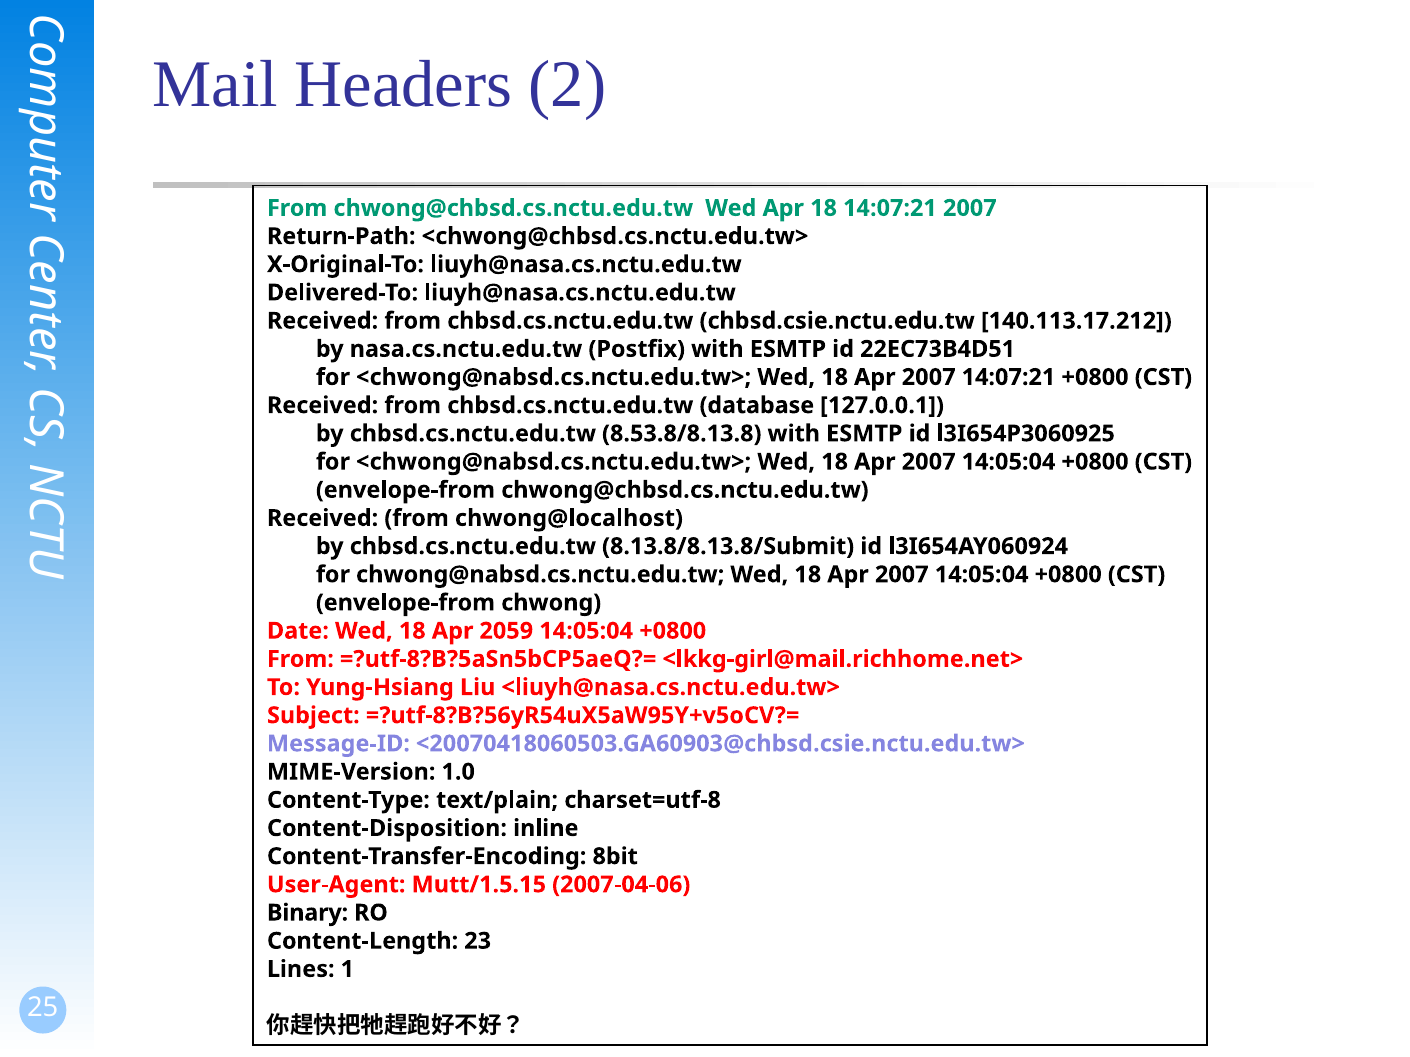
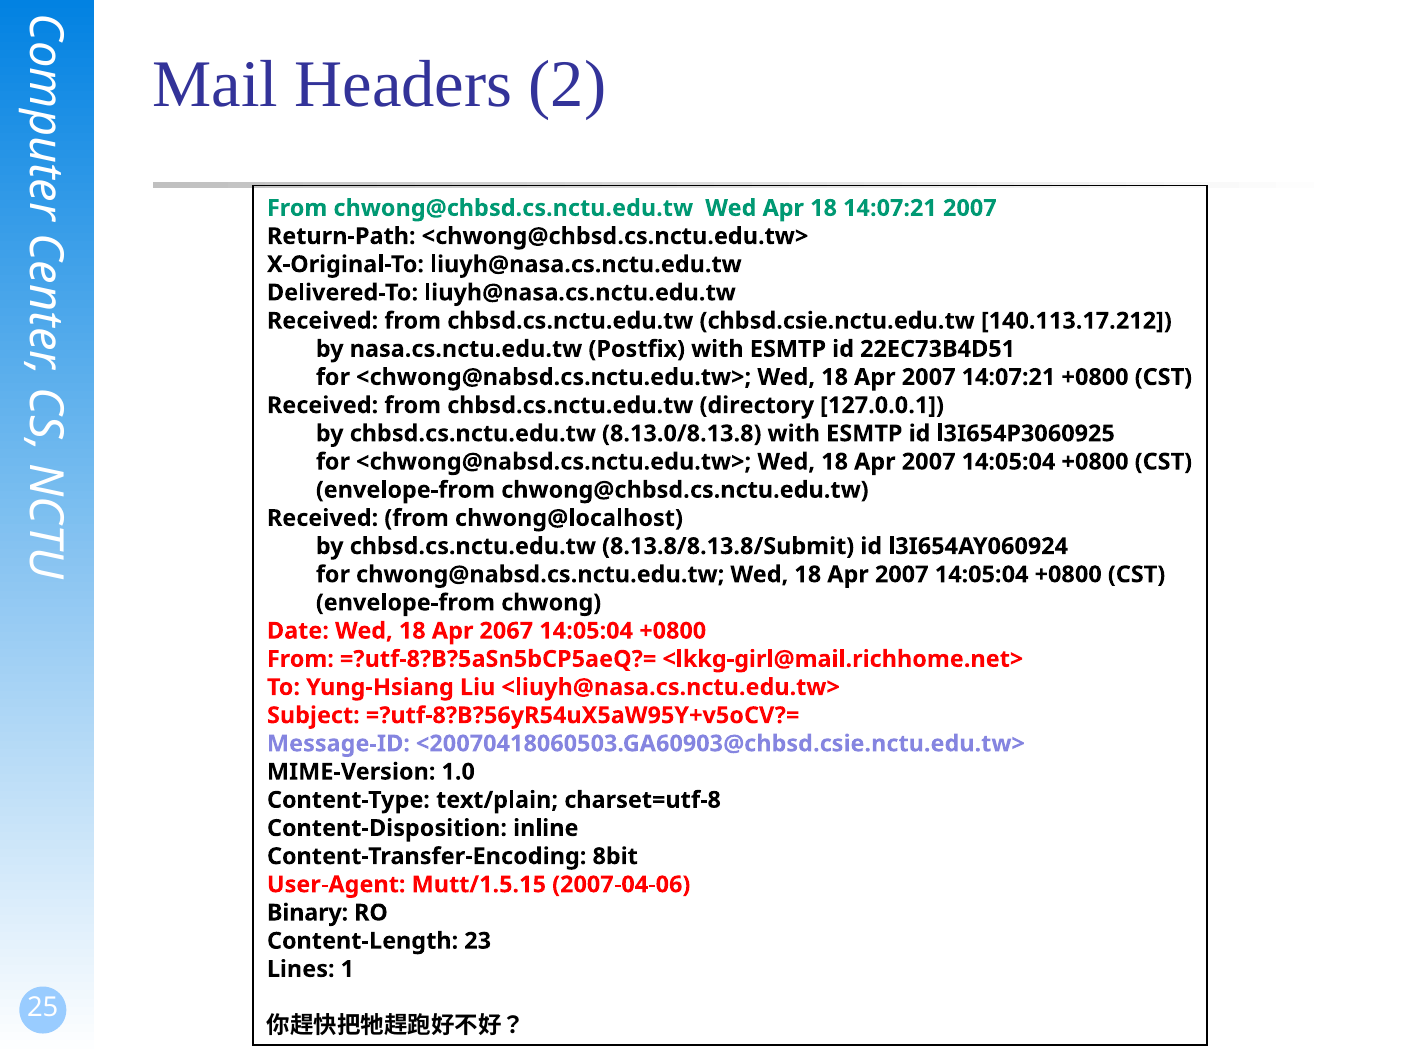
database: database -> directory
8.53.8/8.13.8: 8.53.8/8.13.8 -> 8.13.0/8.13.8
2059: 2059 -> 2067
